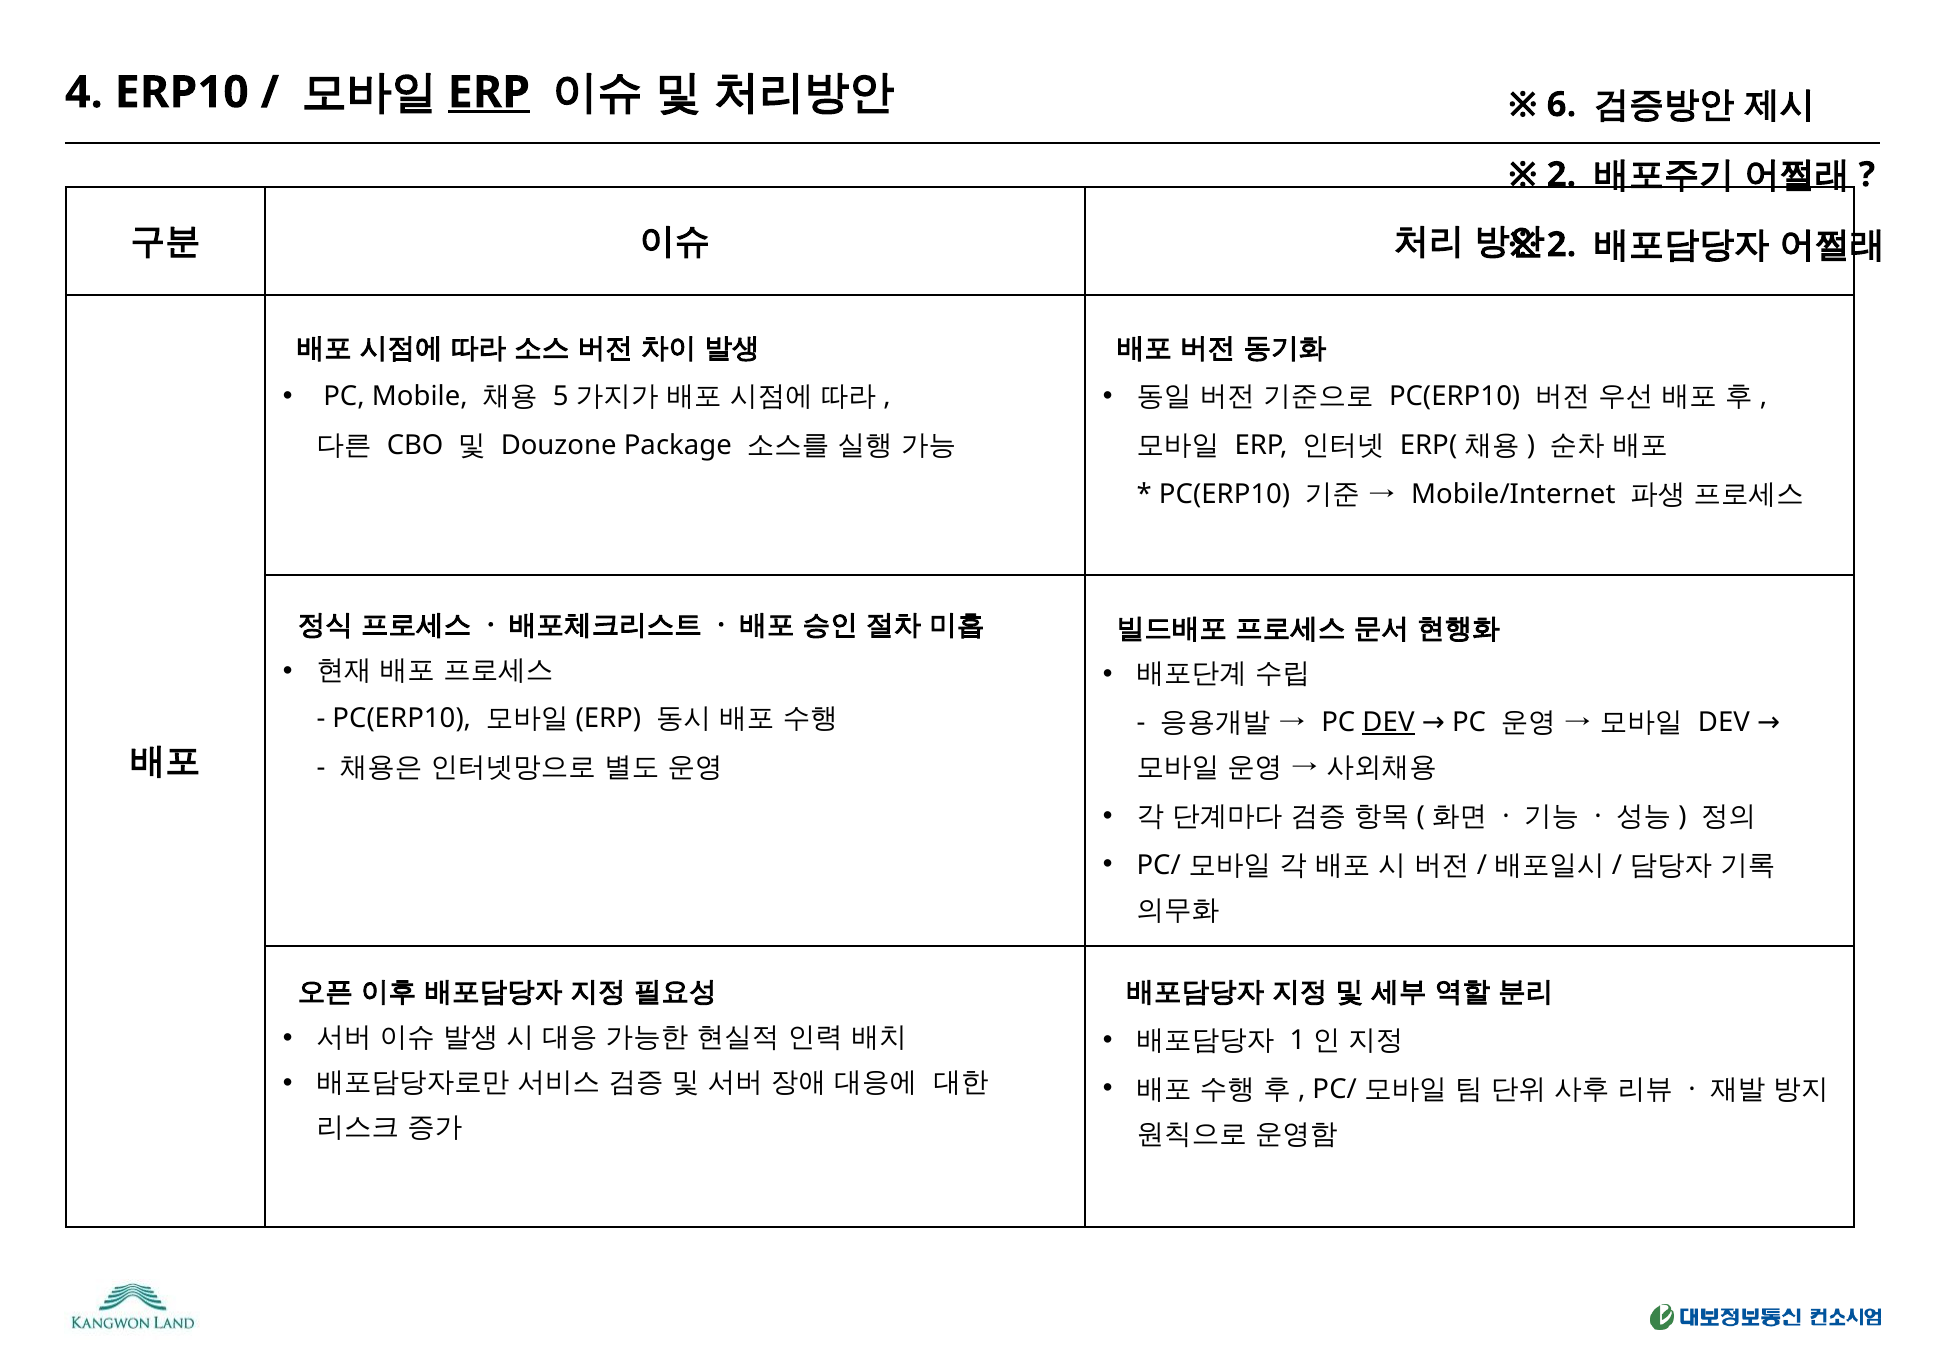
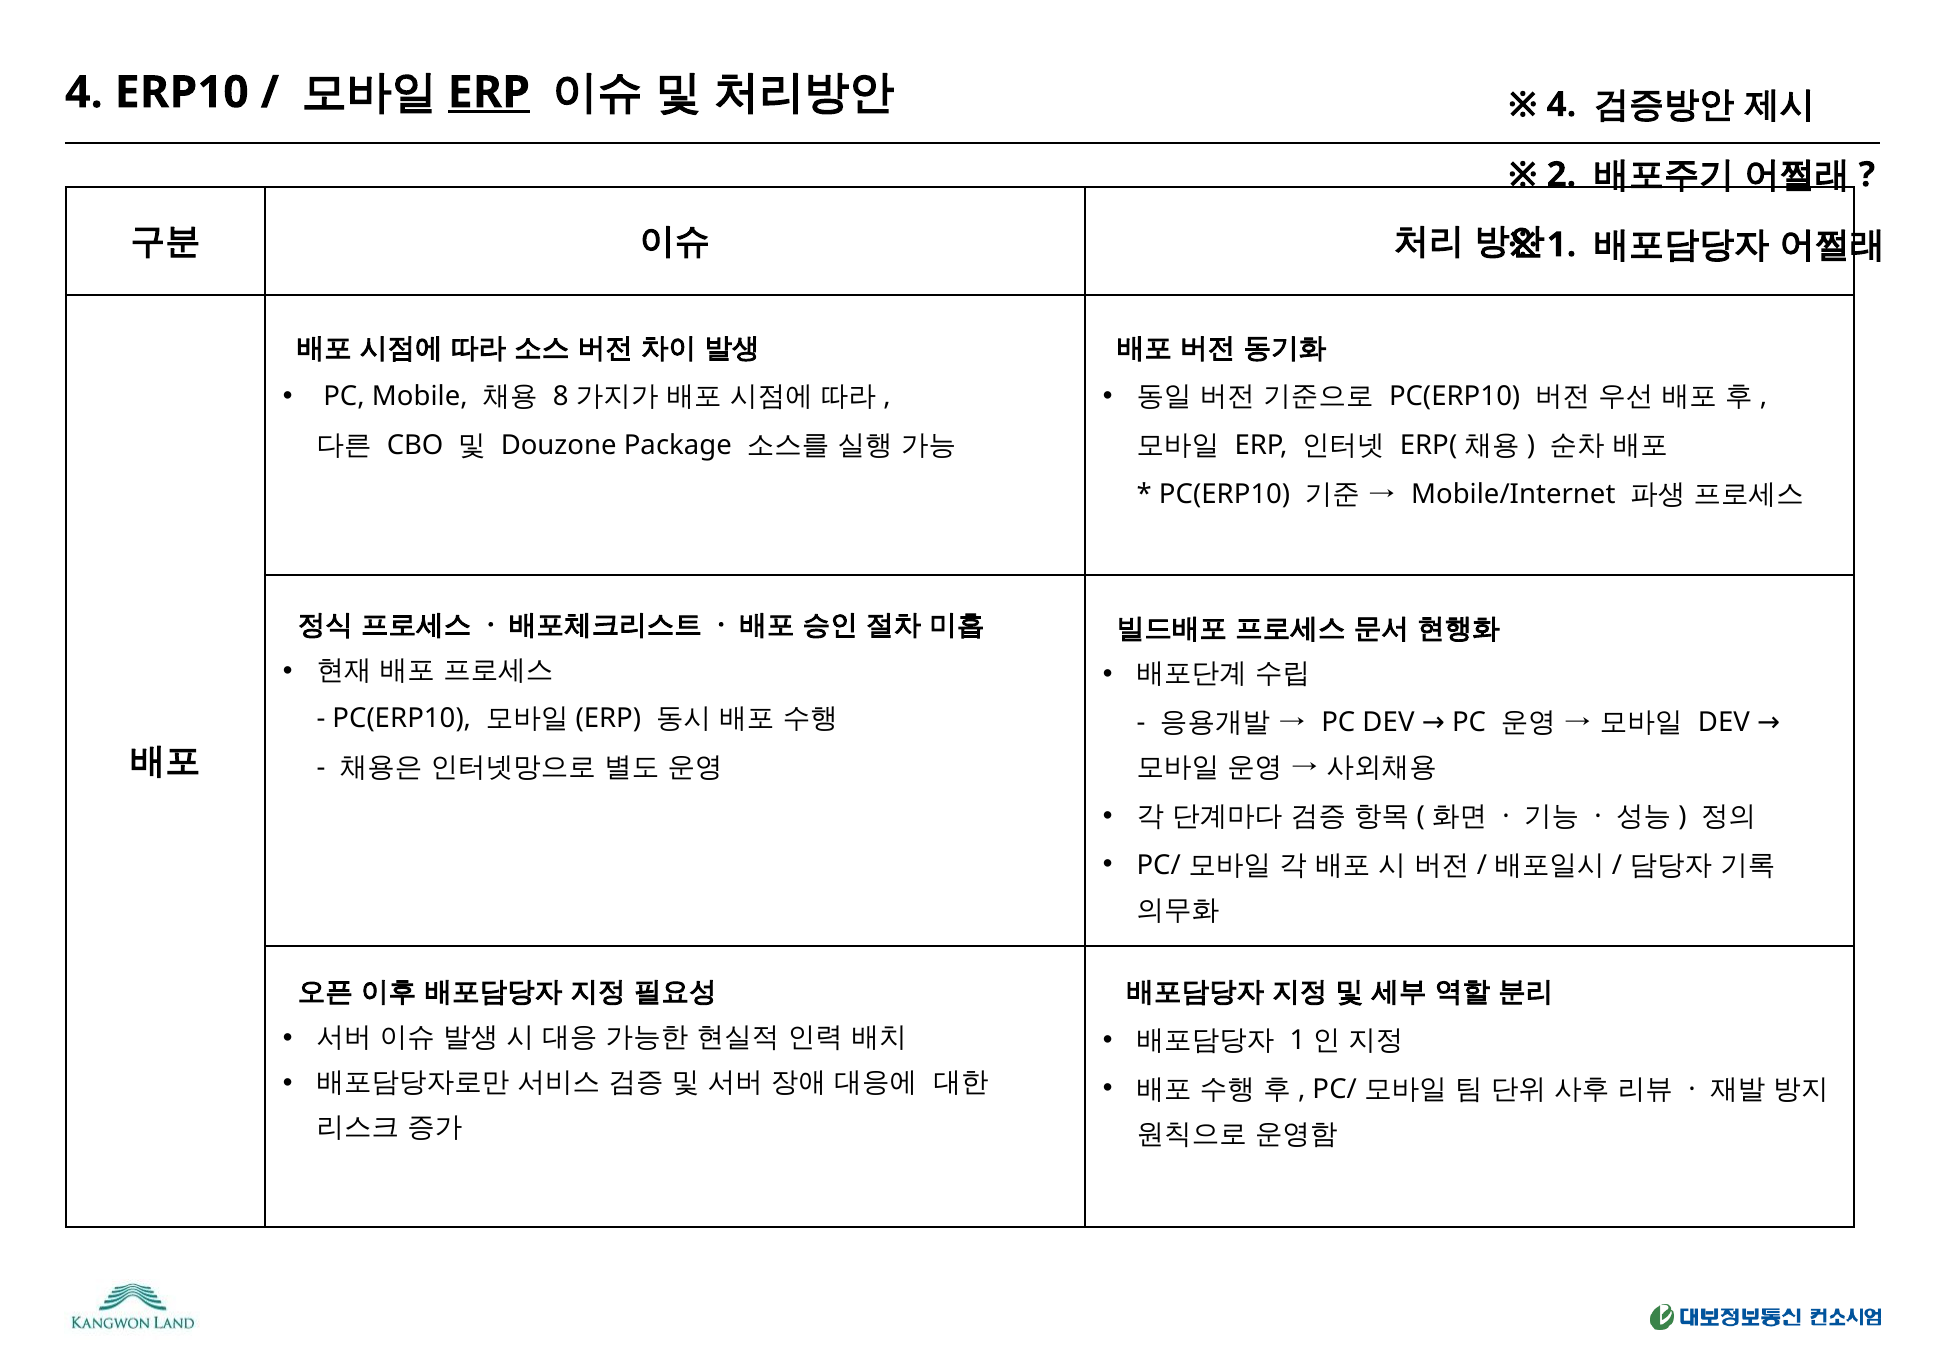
6 at (1562, 105): 6 -> 4
2 at (1562, 245): 2 -> 1
5: 5 -> 8
DEV at (1389, 722) underline: present -> none
